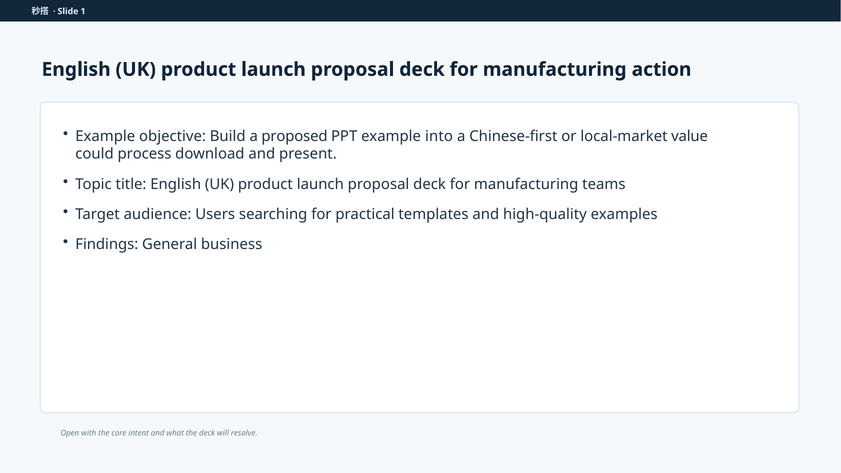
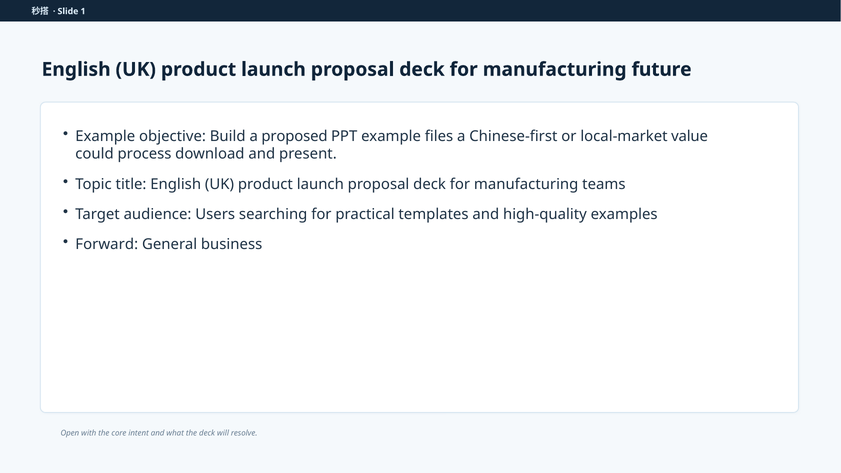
action: action -> future
into: into -> files
Findings: Findings -> Forward
